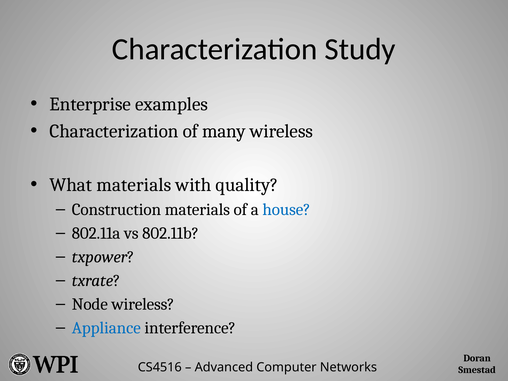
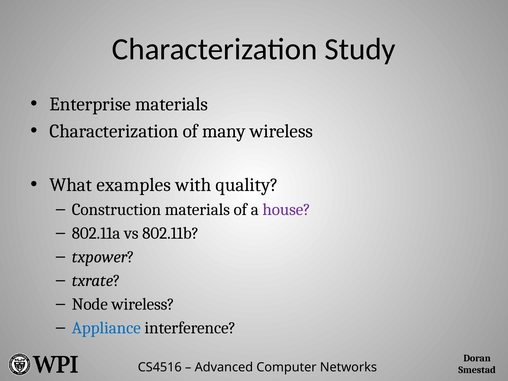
Enterprise examples: examples -> materials
What materials: materials -> examples
house colour: blue -> purple
